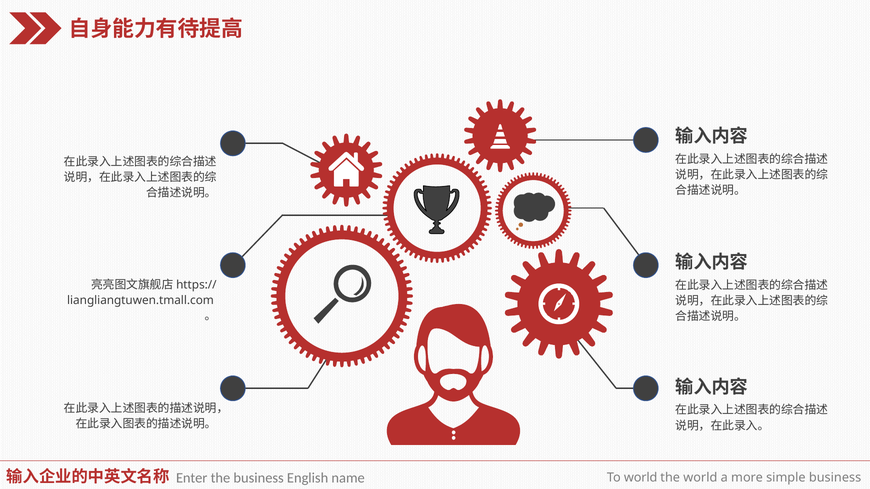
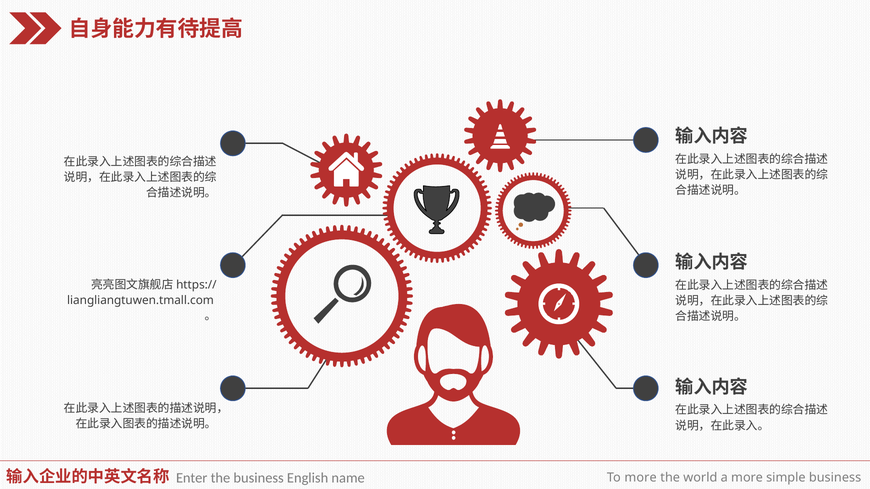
To world: world -> more
